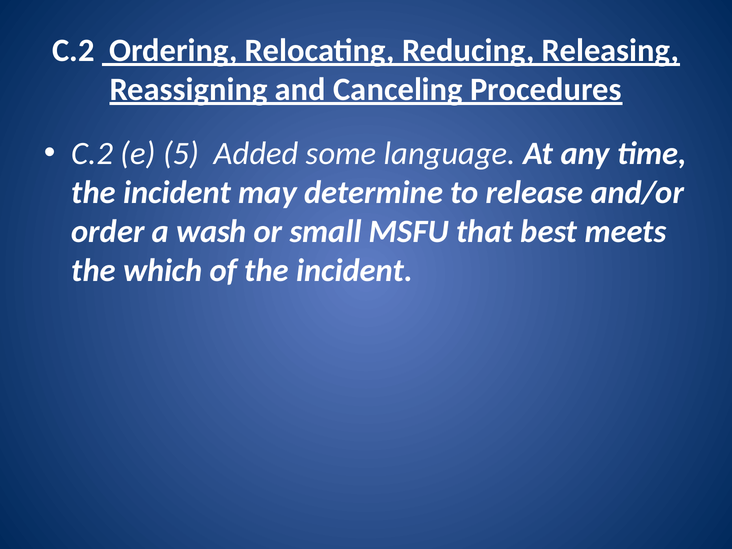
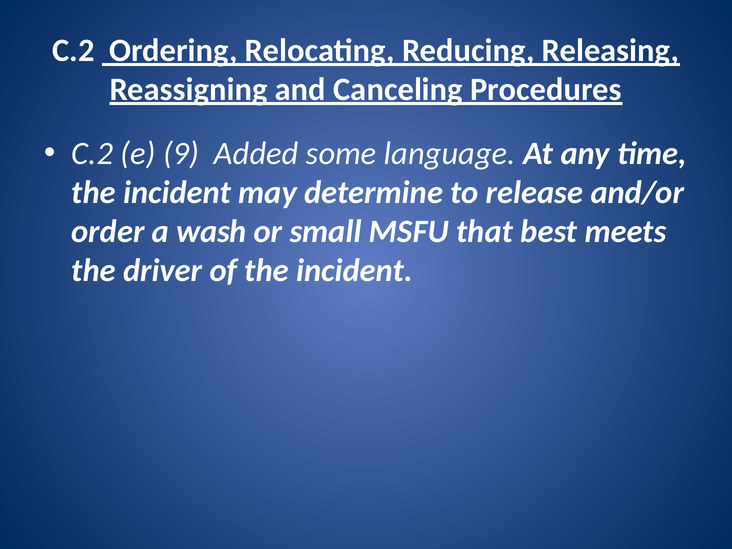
5: 5 -> 9
which: which -> driver
